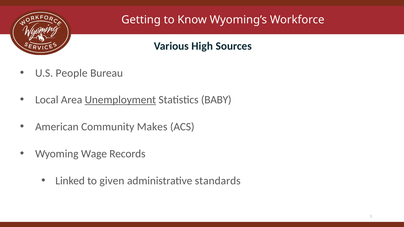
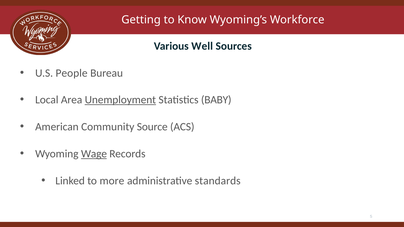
High: High -> Well
Makes: Makes -> Source
Wage underline: none -> present
given: given -> more
